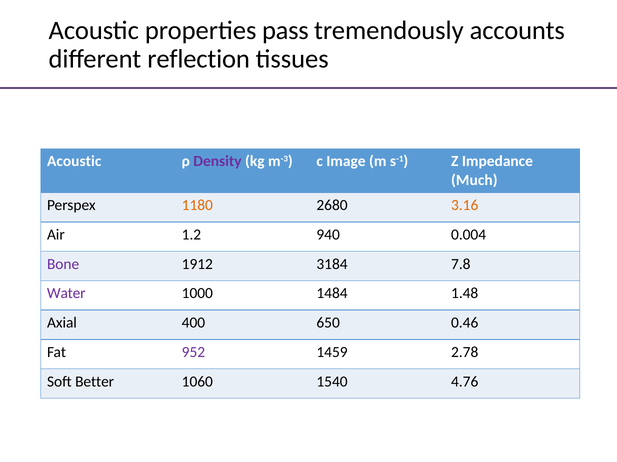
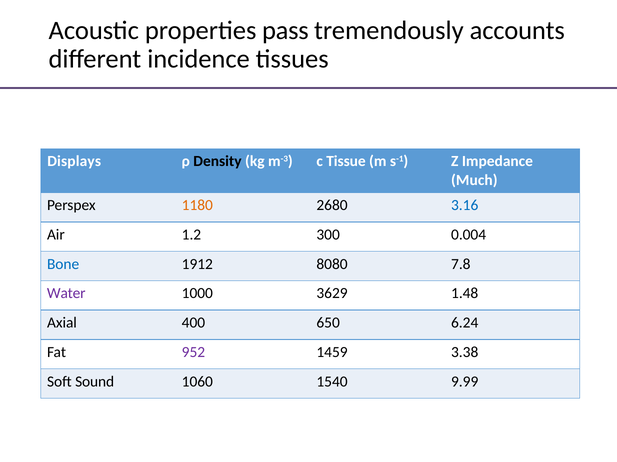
reflection: reflection -> incidence
Acoustic at (74, 162): Acoustic -> Displays
Density colour: purple -> black
Image: Image -> Tissue
3.16 colour: orange -> blue
940: 940 -> 300
Bone colour: purple -> blue
3184: 3184 -> 8080
1484: 1484 -> 3629
0.46: 0.46 -> 6.24
2.78: 2.78 -> 3.38
Better: Better -> Sound
4.76: 4.76 -> 9.99
